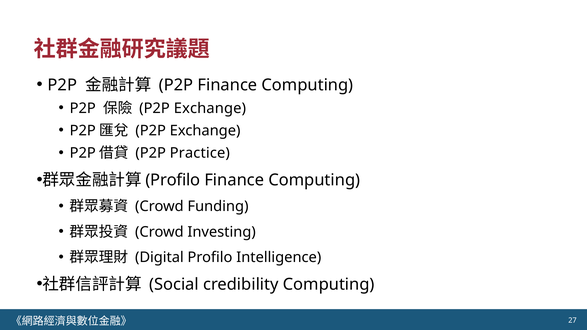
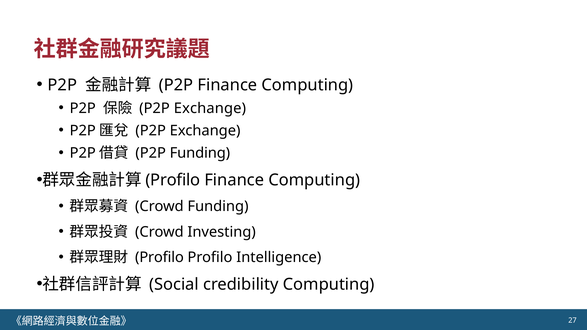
P2P Practice: Practice -> Funding
Digital at (159, 258): Digital -> Profilo
